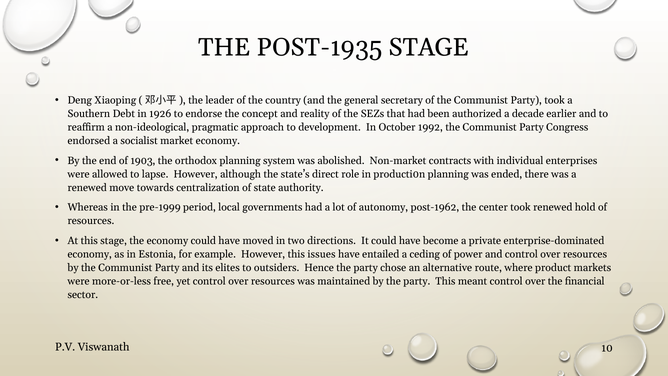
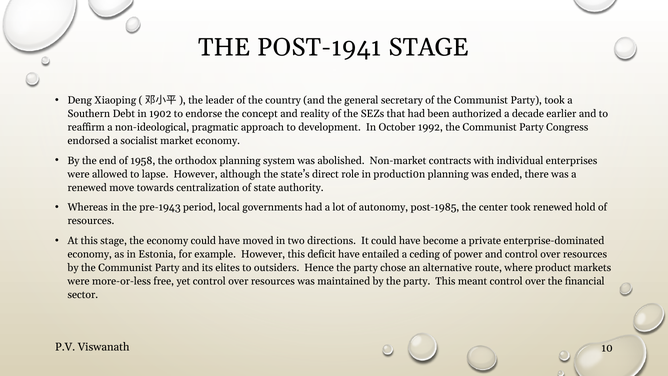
POST-1935: POST-1935 -> POST-1941
1926: 1926 -> 1902
1903: 1903 -> 1958
pre-1999: pre-1999 -> pre-1943
post-1962: post-1962 -> post-1985
issues: issues -> deficit
